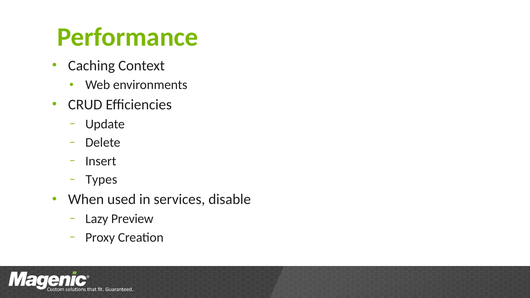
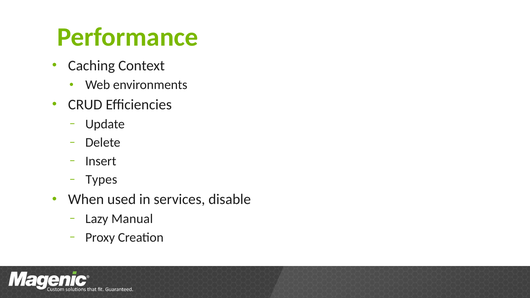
Preview: Preview -> Manual
